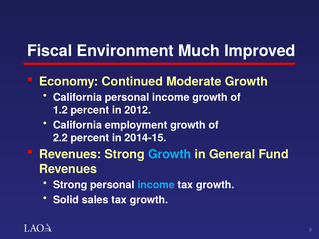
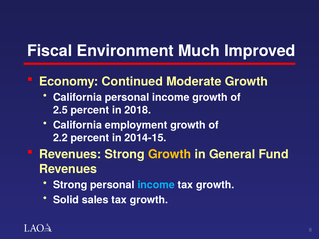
1.2: 1.2 -> 2.5
2012: 2012 -> 2018
Growth at (170, 154) colour: light blue -> yellow
